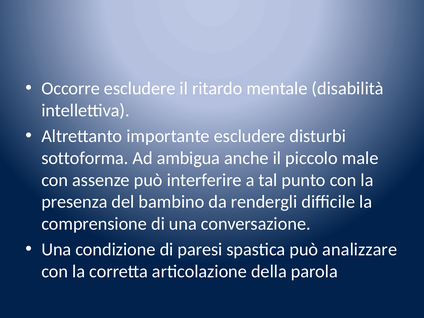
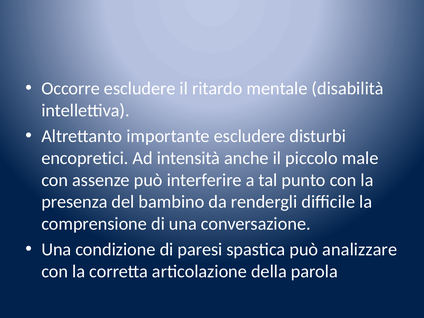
sottoforma: sottoforma -> encopretici
ambigua: ambigua -> intensità
